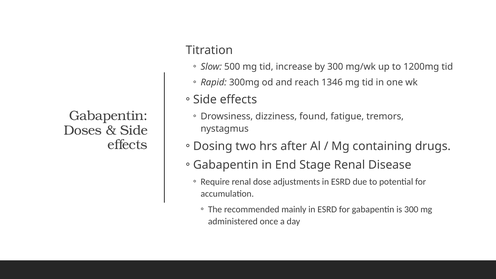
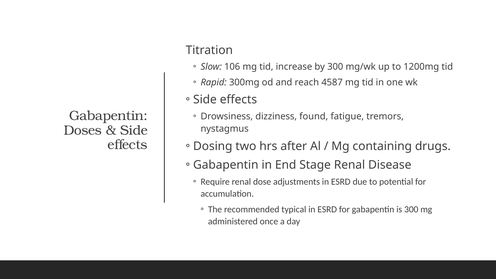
500: 500 -> 106
1346: 1346 -> 4587
mainly: mainly -> typical
